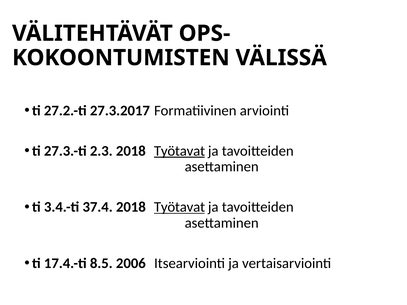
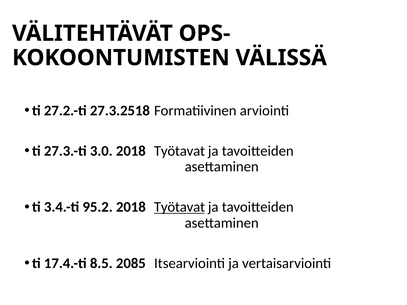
27.3.2017: 27.3.2017 -> 27.3.2518
2.3: 2.3 -> 3.0
Työtavat at (179, 151) underline: present -> none
37.4: 37.4 -> 95.2
2006: 2006 -> 2085
